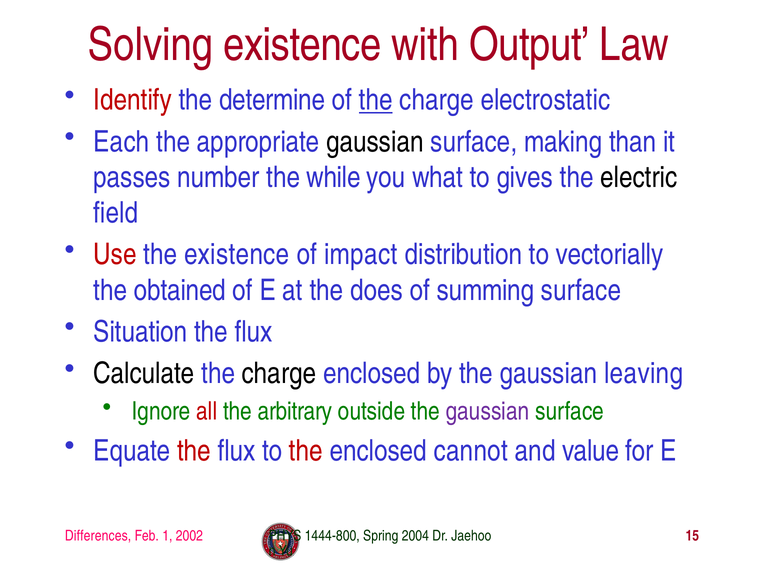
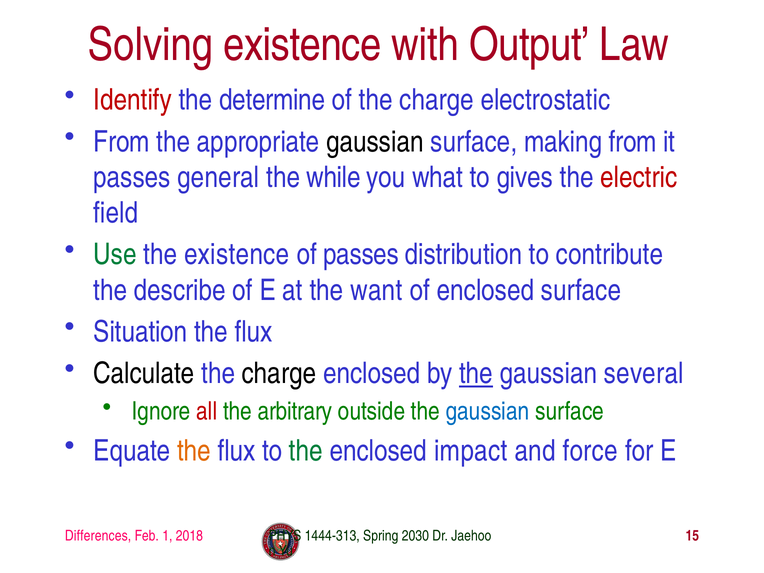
the at (376, 100) underline: present -> none
Each at (121, 142): Each -> From
making than: than -> from
number: number -> general
electric colour: black -> red
Use colour: red -> green
of impact: impact -> passes
vectorially: vectorially -> contribute
obtained: obtained -> describe
does: does -> want
of summing: summing -> enclosed
the at (476, 374) underline: none -> present
leaving: leaving -> several
gaussian at (488, 412) colour: purple -> blue
the at (194, 451) colour: red -> orange
the at (306, 451) colour: red -> green
cannot: cannot -> impact
value: value -> force
2002: 2002 -> 2018
1444-800: 1444-800 -> 1444-313
2004: 2004 -> 2030
